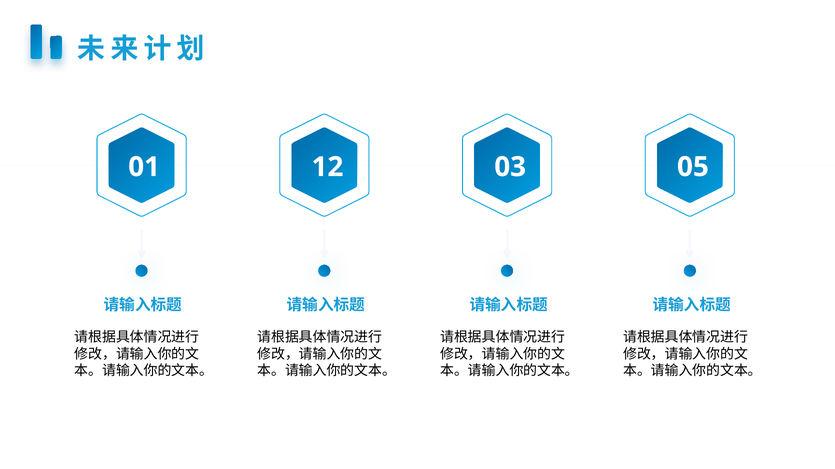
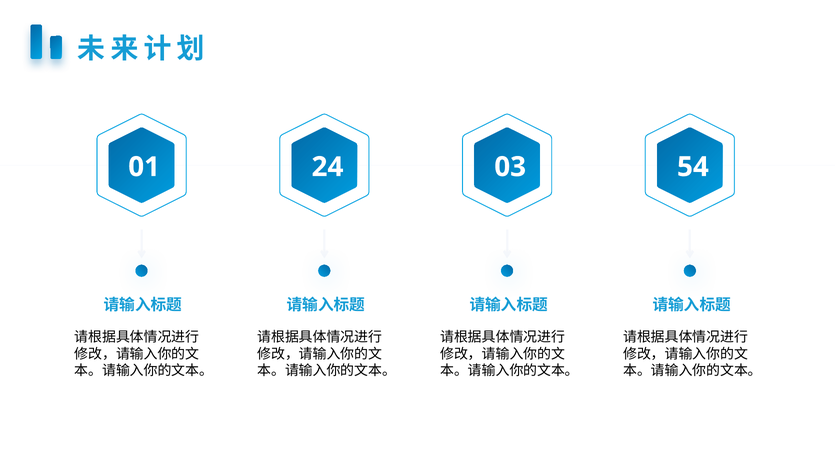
12: 12 -> 24
05: 05 -> 54
